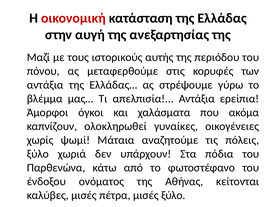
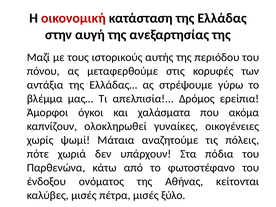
απελπισία Αντάξια: Αντάξια -> Δρόμος
ξύλο at (38, 154): ξύλο -> πότε
